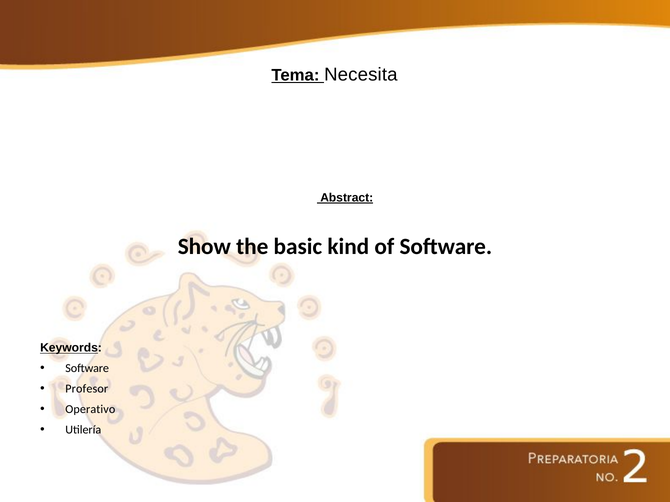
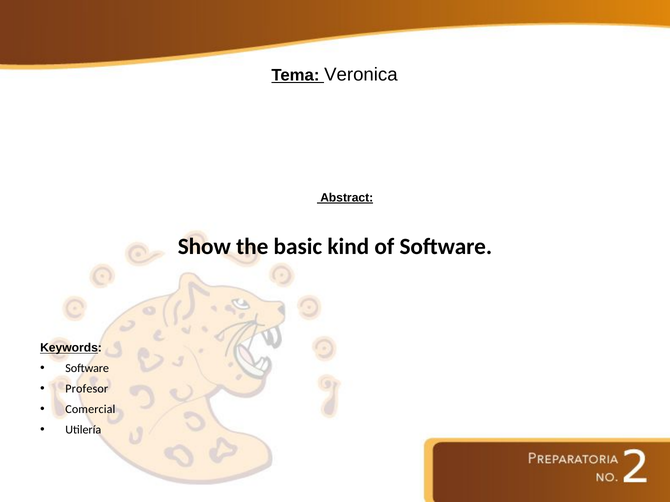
Necesita: Necesita -> Veronica
Operativo: Operativo -> Comercial
